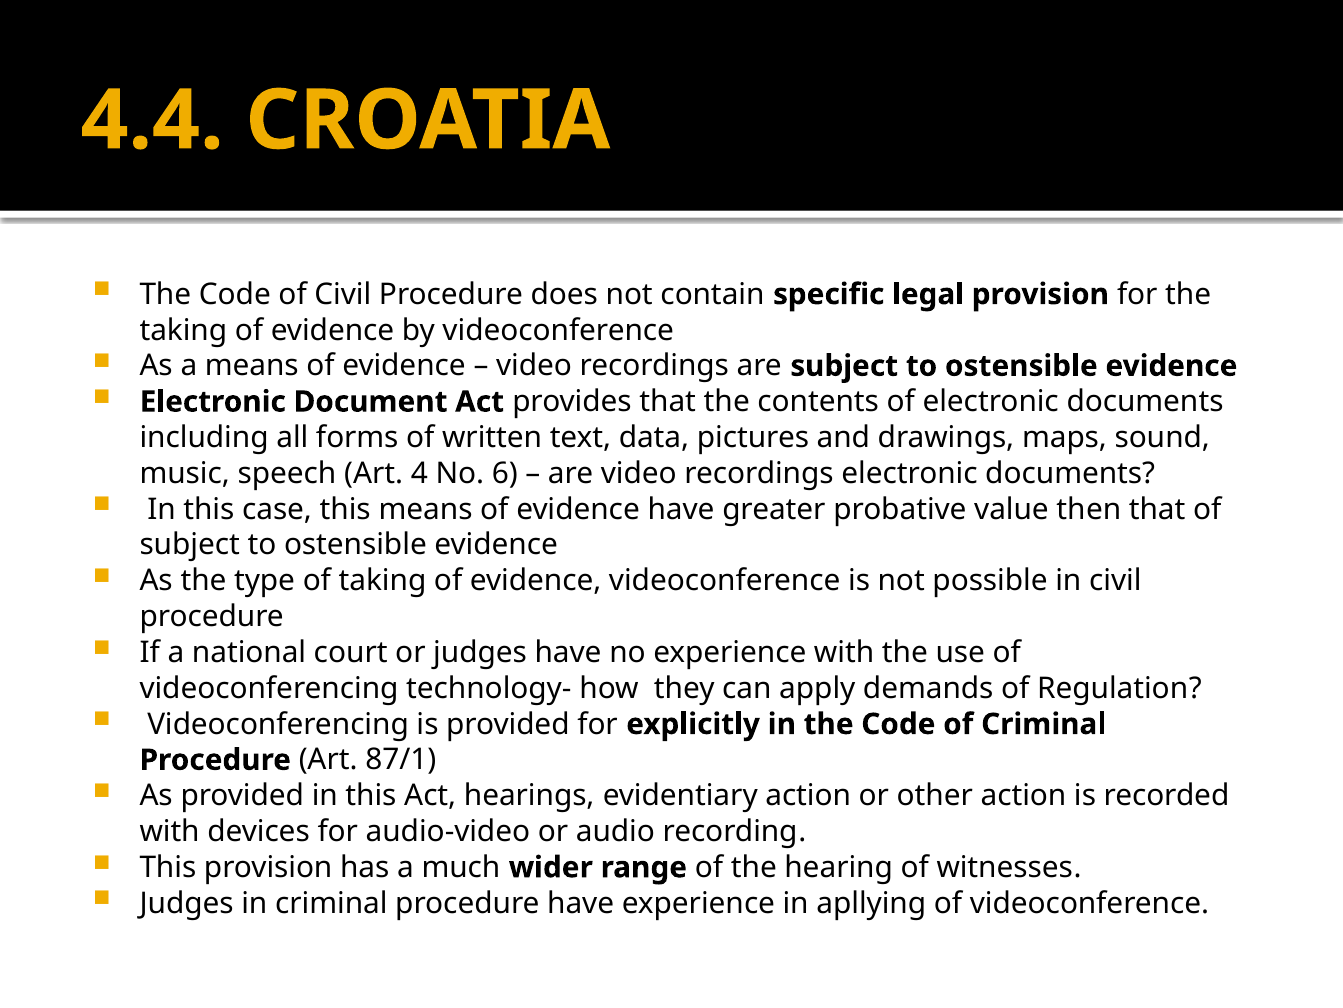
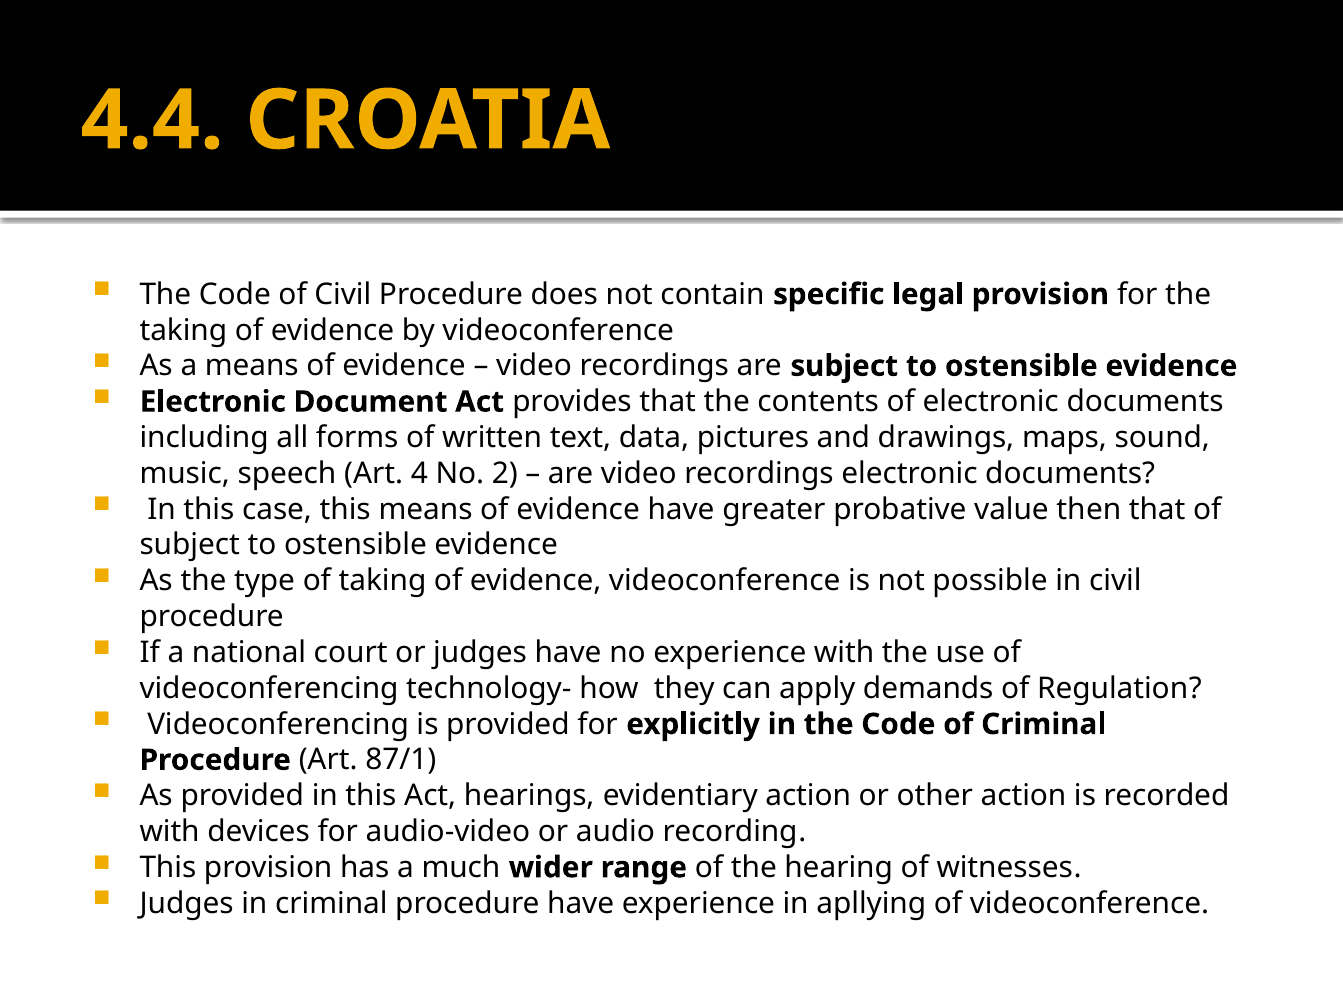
6: 6 -> 2
